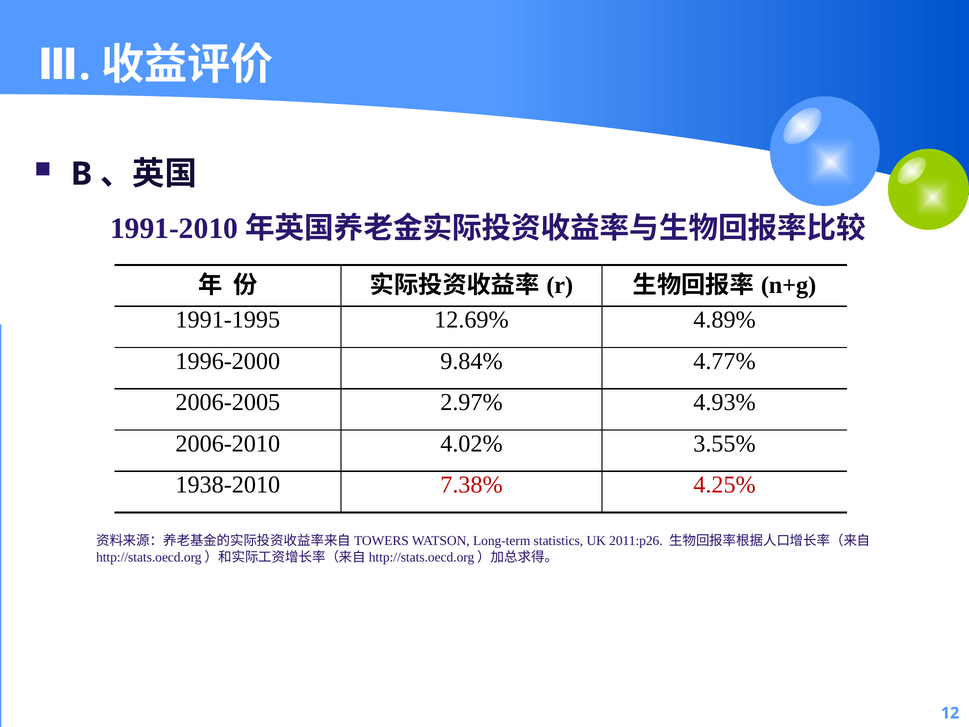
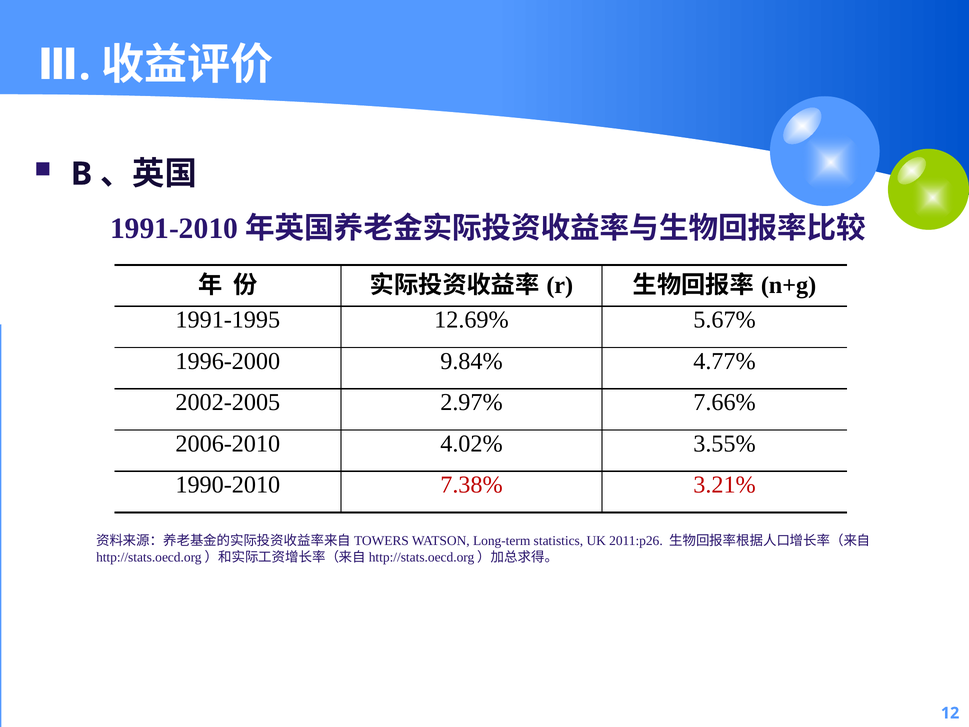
4.89%: 4.89% -> 5.67%
2006-2005: 2006-2005 -> 2002-2005
4.93%: 4.93% -> 7.66%
1938-2010: 1938-2010 -> 1990-2010
4.25%: 4.25% -> 3.21%
